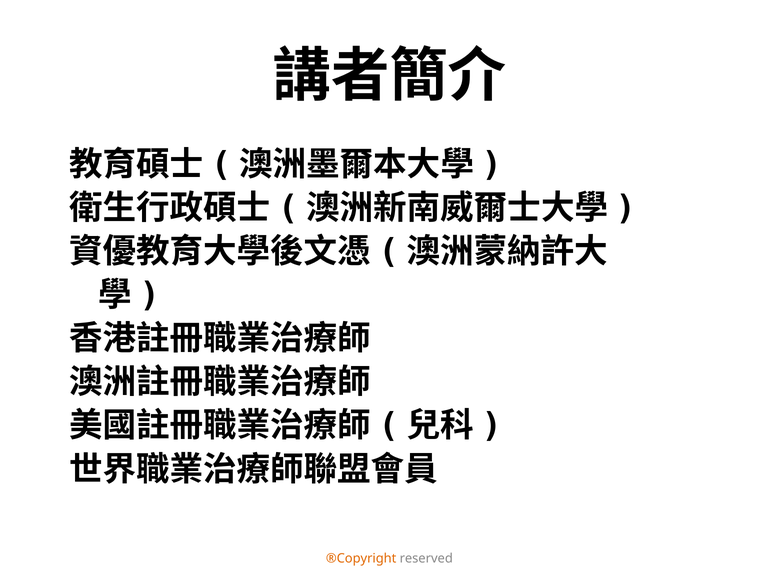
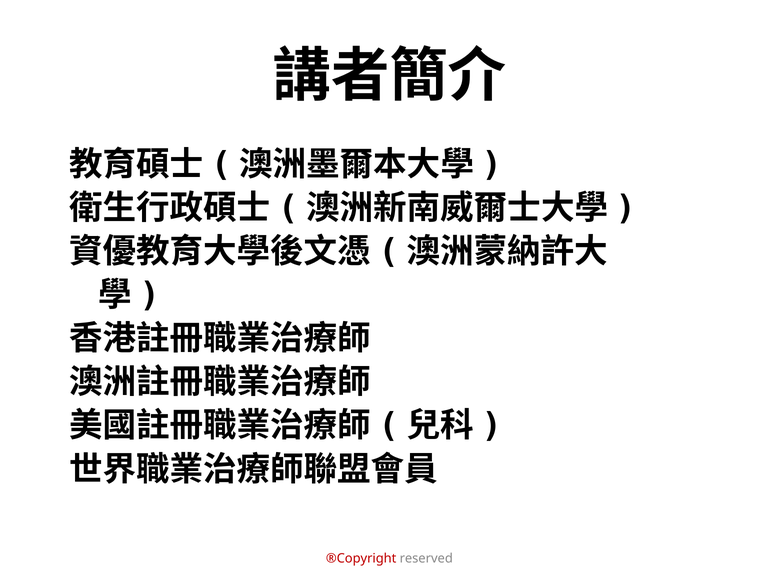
®Copyright colour: orange -> red
